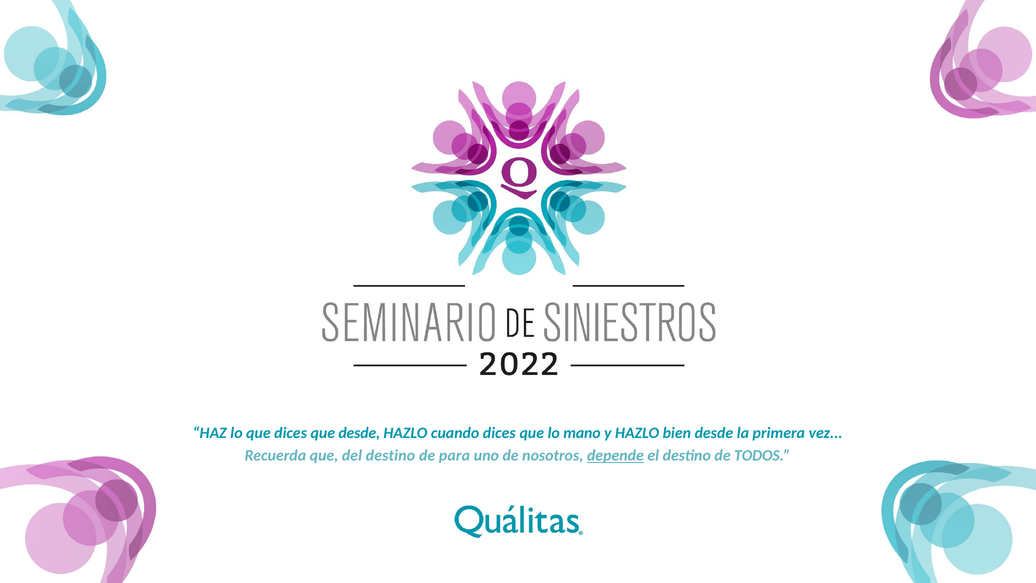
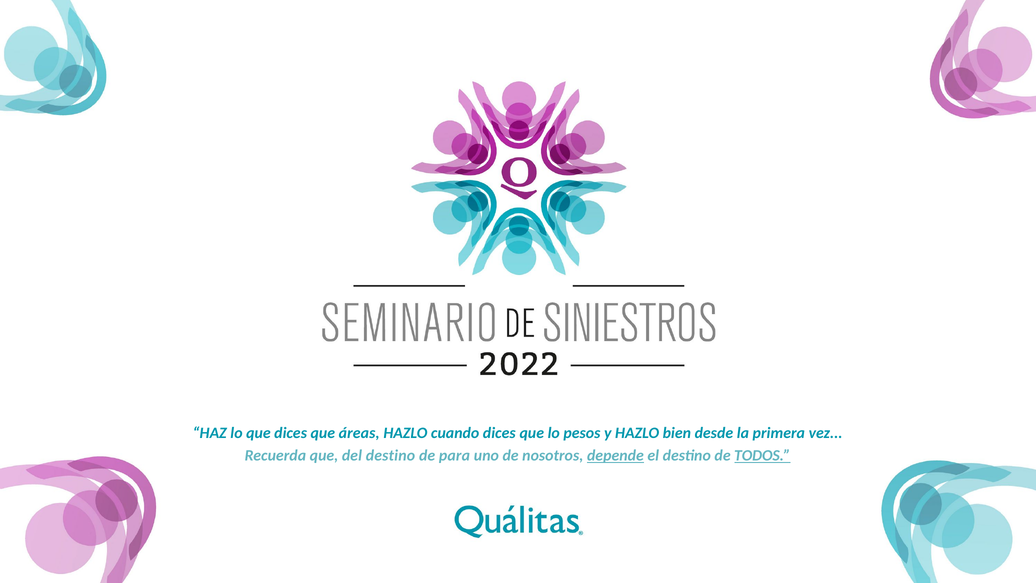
que desde: desde -> áreas
mano: mano -> pesos
TODOS underline: none -> present
